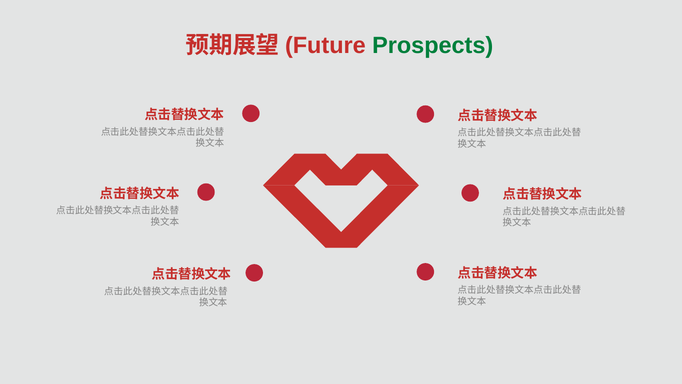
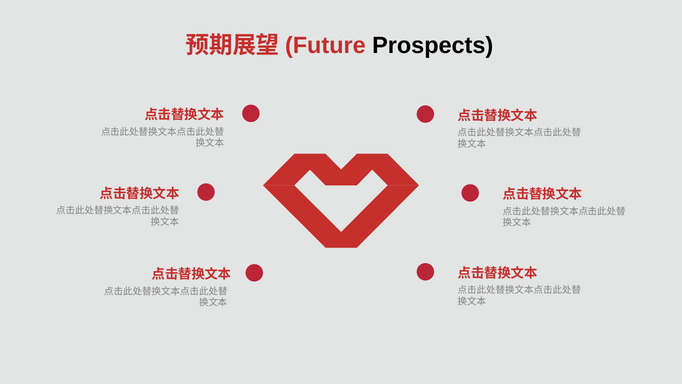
Prospects colour: green -> black
